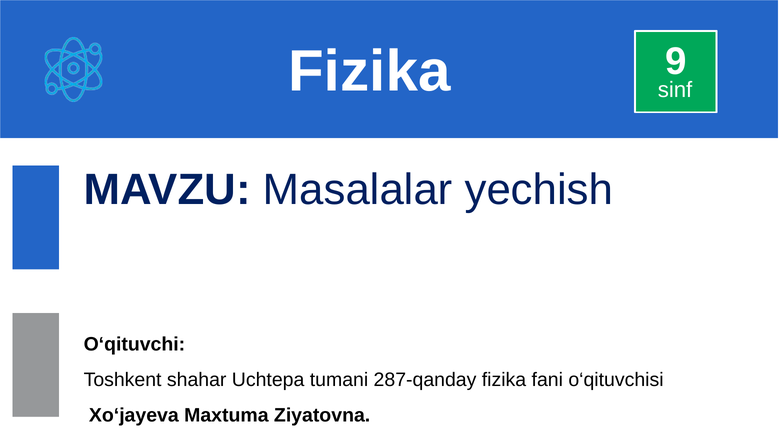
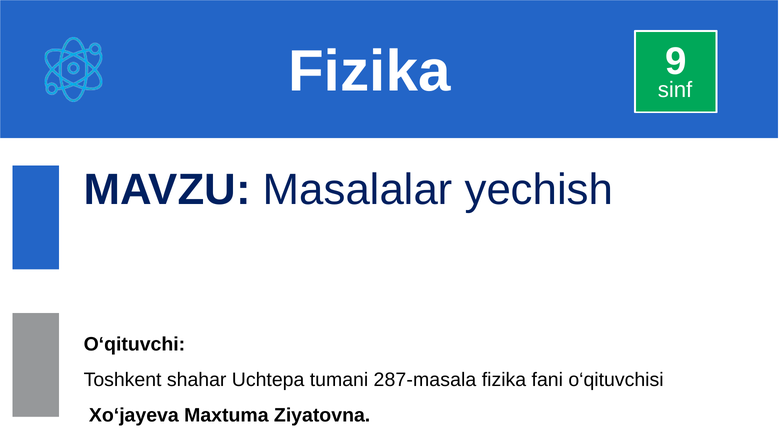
287-qanday: 287-qanday -> 287-masala
